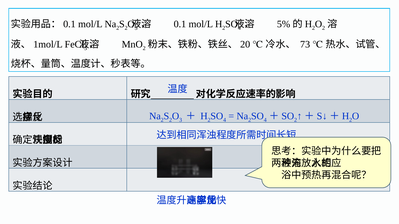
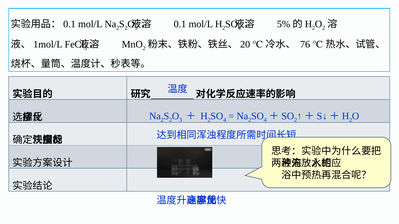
73: 73 -> 76
